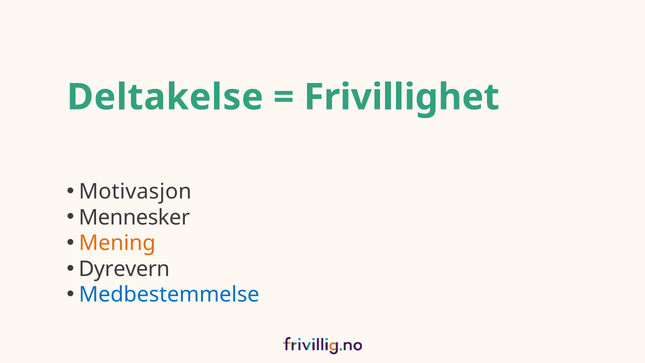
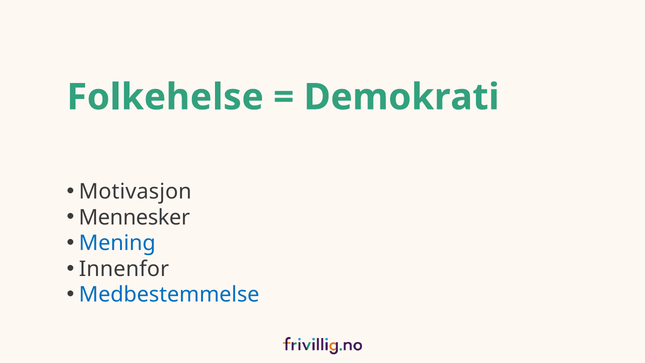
Deltakelse: Deltakelse -> Folkehelse
Frivillighet: Frivillighet -> Demokrati
Mening colour: orange -> blue
Dyrevern: Dyrevern -> Innenfor
